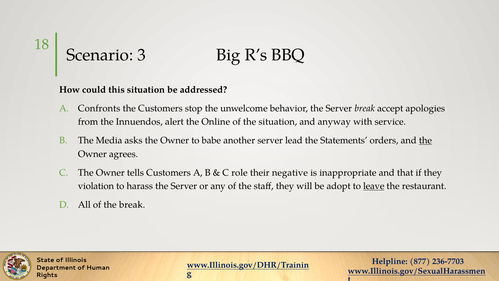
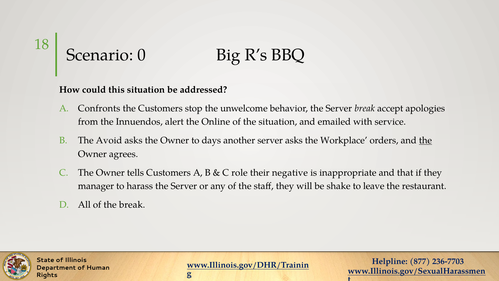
3: 3 -> 0
anyway: anyway -> emailed
Media: Media -> Avoid
babe: babe -> days
server lead: lead -> asks
Statements: Statements -> Workplace
violation: violation -> manager
adopt: adopt -> shake
leave underline: present -> none
